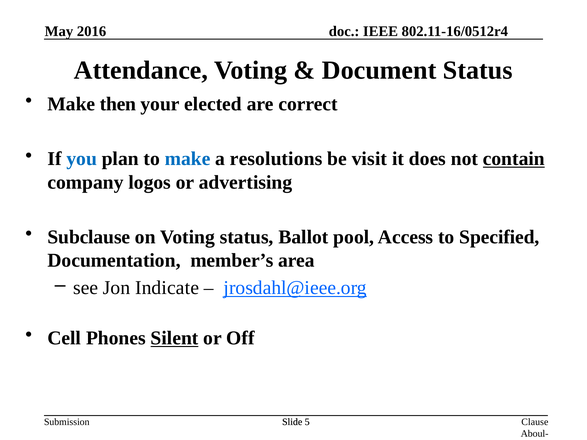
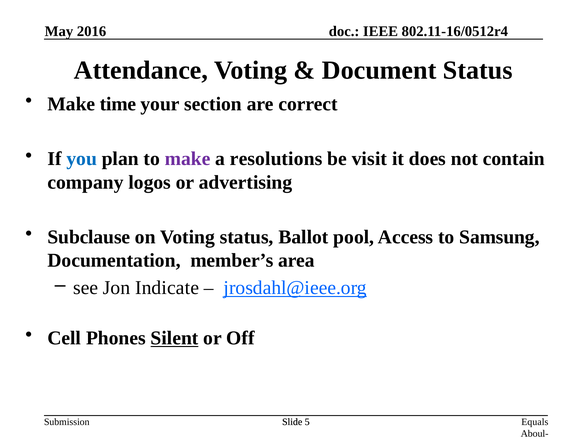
then: then -> time
elected: elected -> section
make at (188, 159) colour: blue -> purple
contain underline: present -> none
Specified: Specified -> Samsung
Clause: Clause -> Equals
